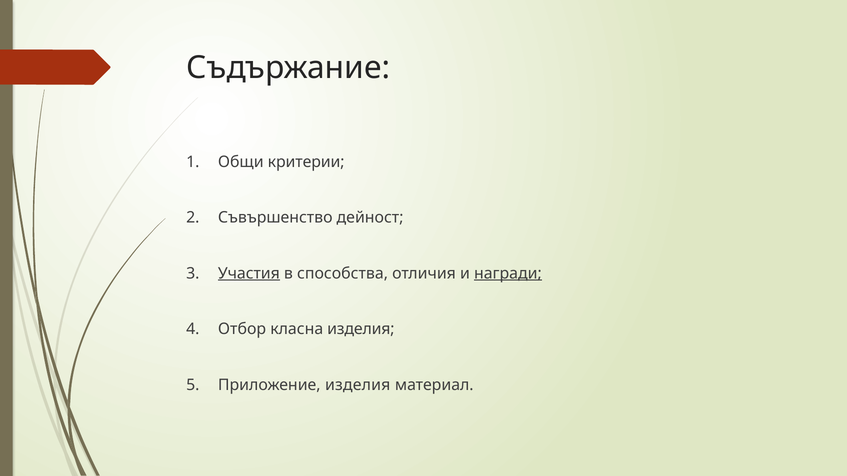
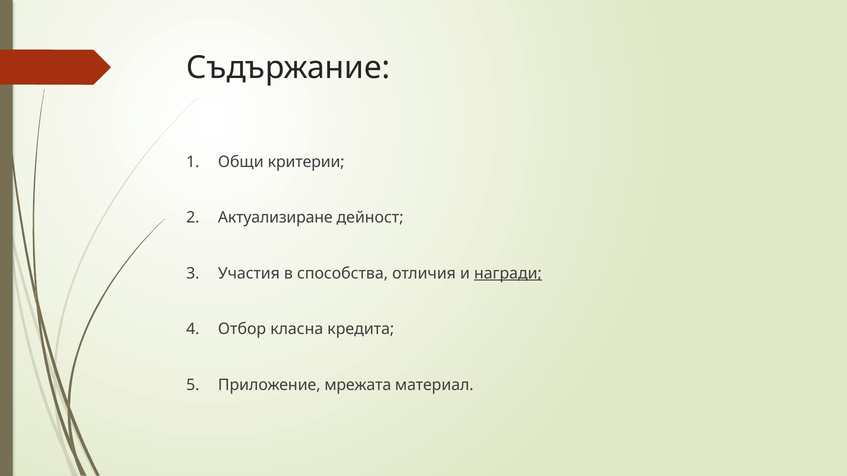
Съвършенство: Съвършенство -> Актуализиране
Участия underline: present -> none
класна изделия: изделия -> кредита
Приложение изделия: изделия -> мрежата
